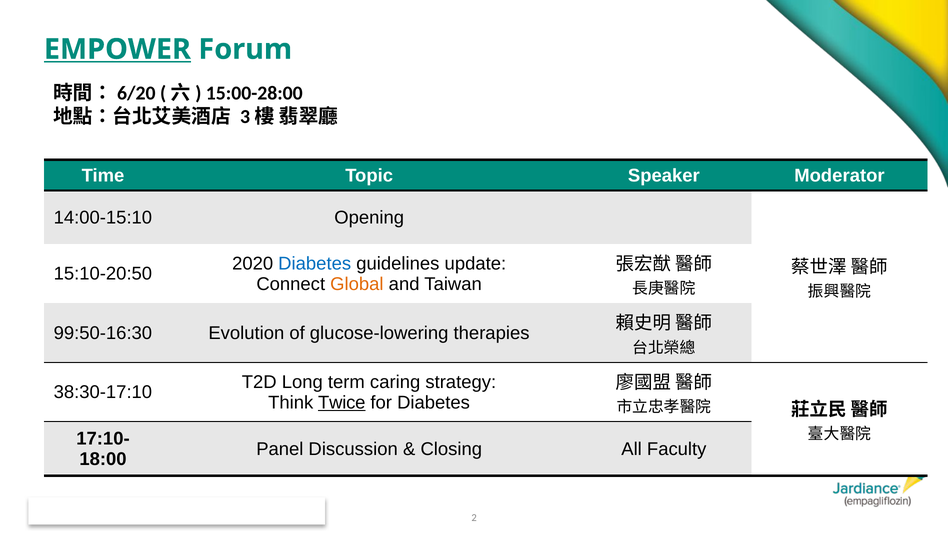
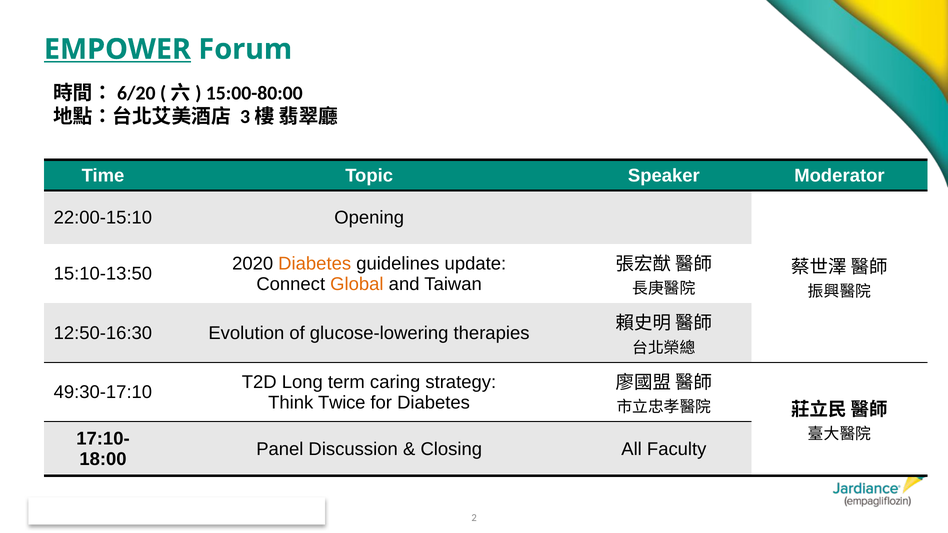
15:00-28:00: 15:00-28:00 -> 15:00-80:00
14:00-15:10: 14:00-15:10 -> 22:00-15:10
Diabetes at (315, 264) colour: blue -> orange
15:10-20:50: 15:10-20:50 -> 15:10-13:50
99:50-16:30: 99:50-16:30 -> 12:50-16:30
38:30-17:10: 38:30-17:10 -> 49:30-17:10
Twice underline: present -> none
